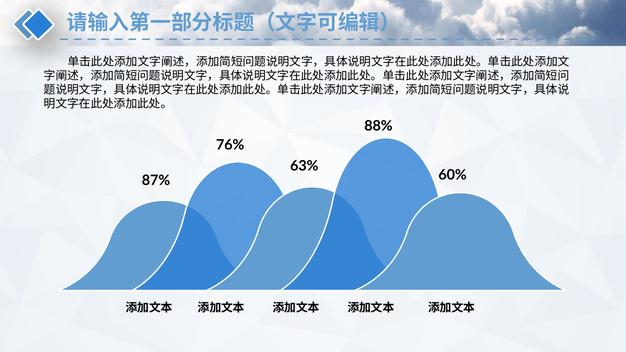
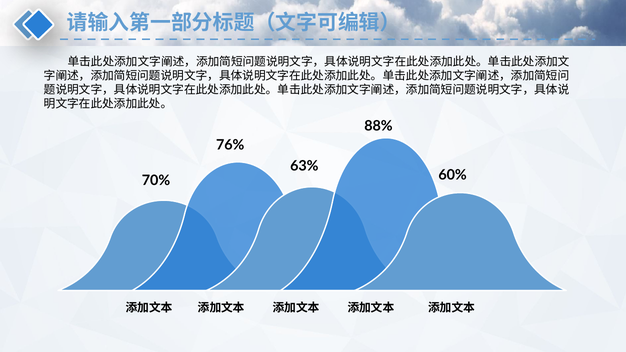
87%: 87% -> 70%
